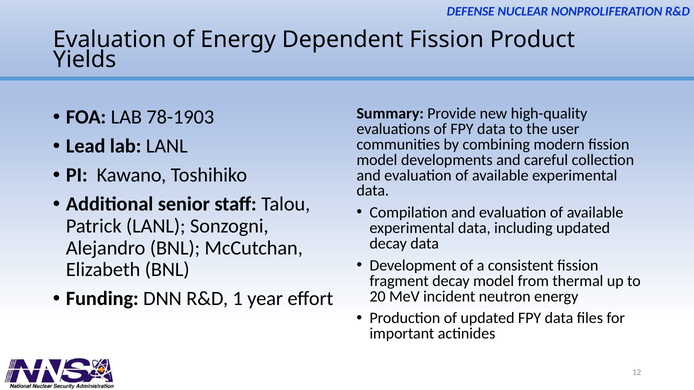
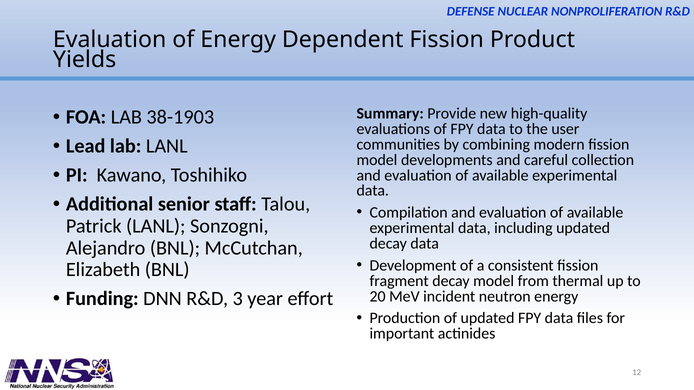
78-1903: 78-1903 -> 38-1903
1: 1 -> 3
